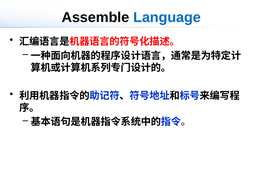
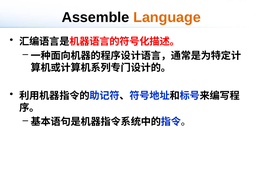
Language colour: blue -> orange
